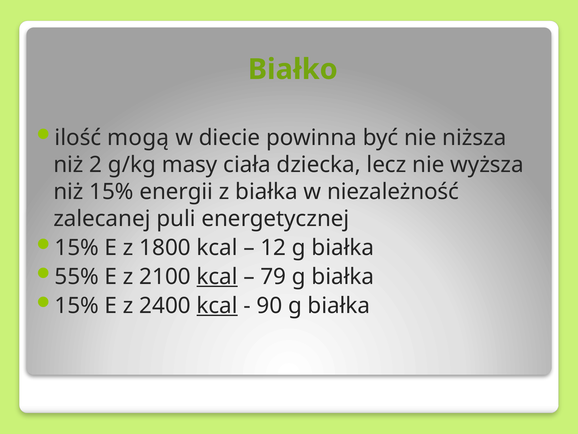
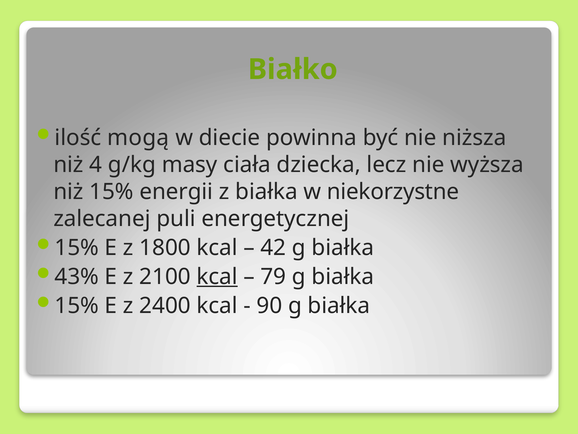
2: 2 -> 4
niezależność: niezależność -> niekorzystne
12: 12 -> 42
55%: 55% -> 43%
kcal at (217, 305) underline: present -> none
